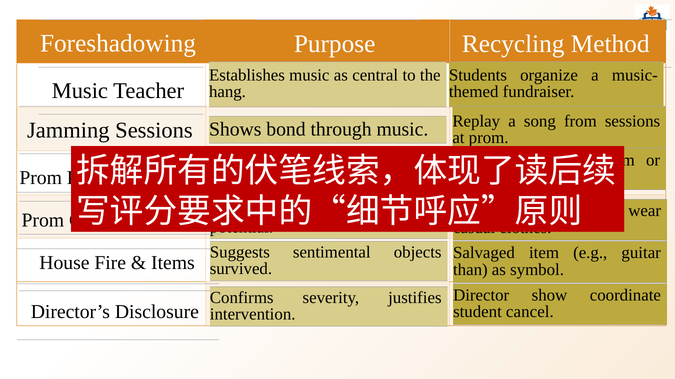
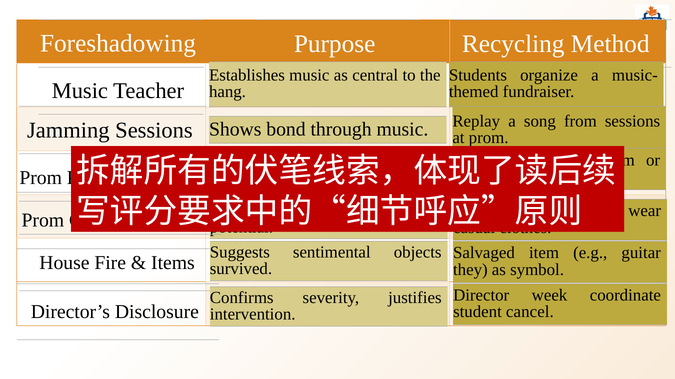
than: than -> they
show: show -> week
